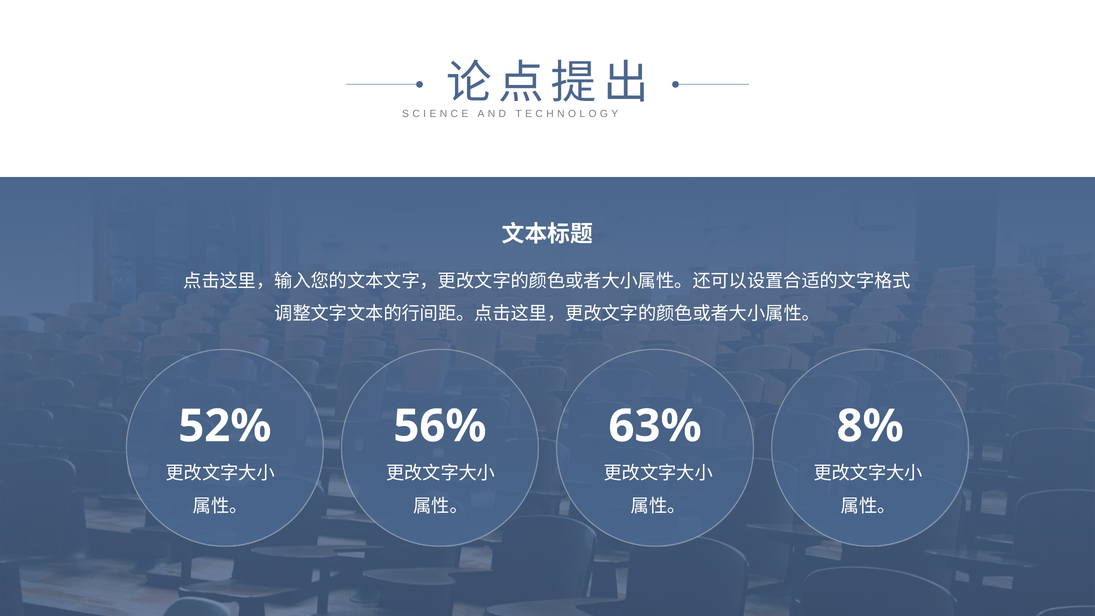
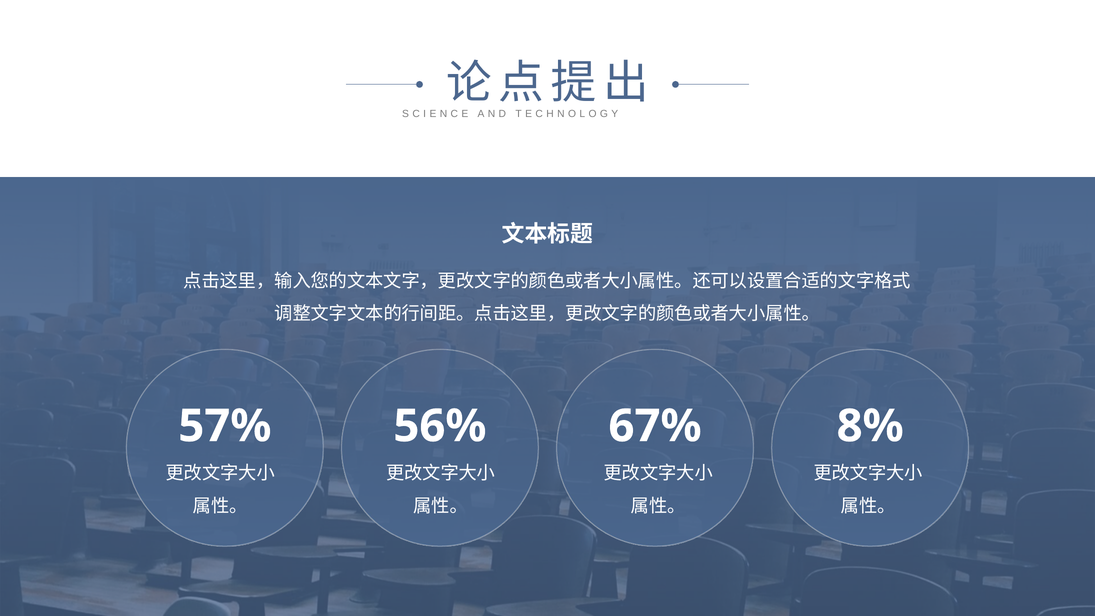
52%: 52% -> 57%
63%: 63% -> 67%
